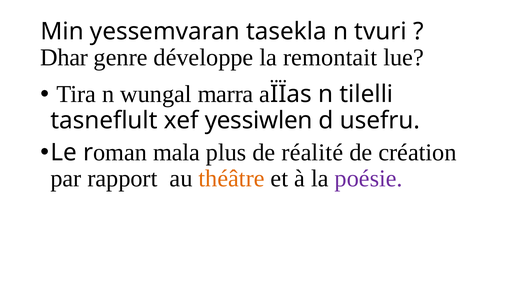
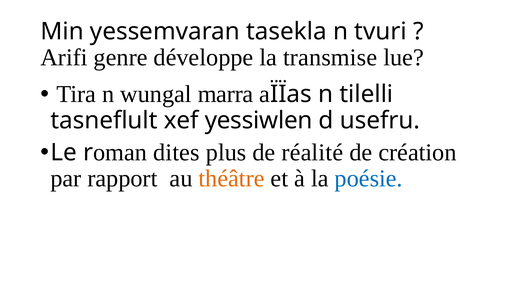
Dhar: Dhar -> Arifi
remontait: remontait -> transmise
mala: mala -> dites
poésie colour: purple -> blue
